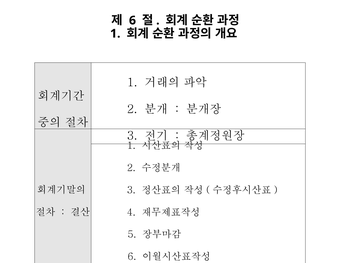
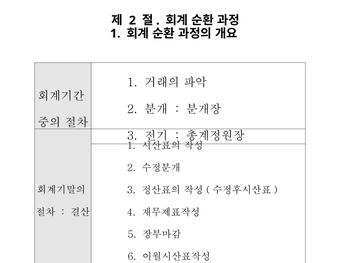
6 at (132, 20): 6 -> 2
